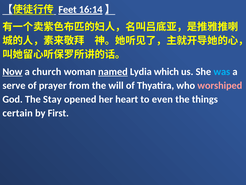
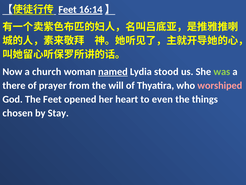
Now underline: present -> none
which: which -> stood
was colour: light blue -> light green
serve: serve -> there
The Stay: Stay -> Feet
certain: certain -> chosen
First: First -> Stay
